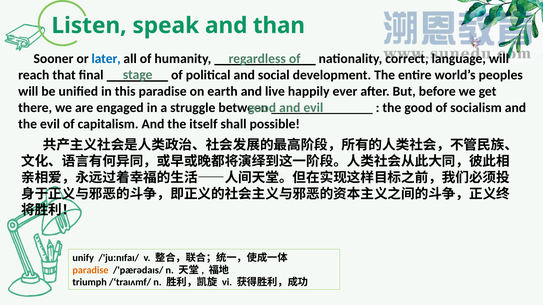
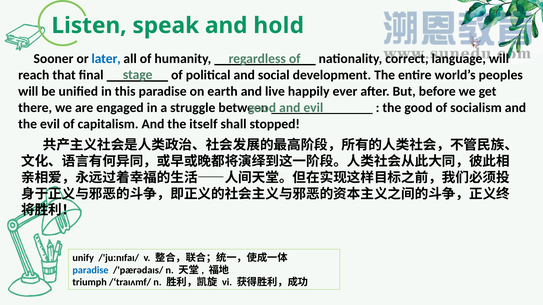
than: than -> hold
possible: possible -> stopped
paradise at (90, 270) colour: orange -> blue
